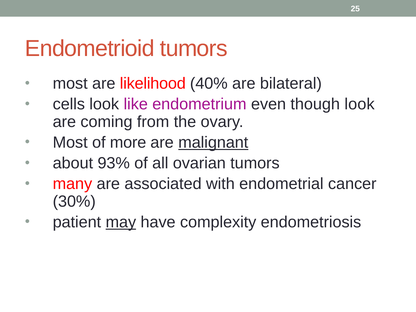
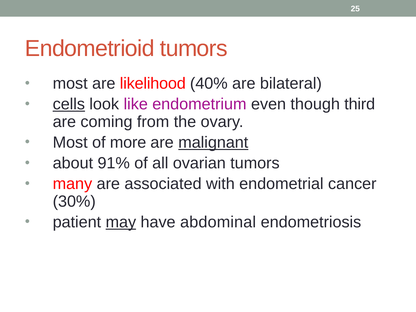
cells underline: none -> present
though look: look -> third
93%: 93% -> 91%
complexity: complexity -> abdominal
